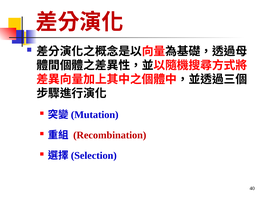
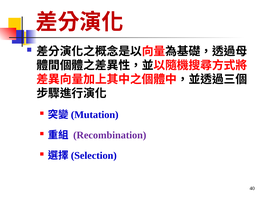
Recombination colour: red -> purple
